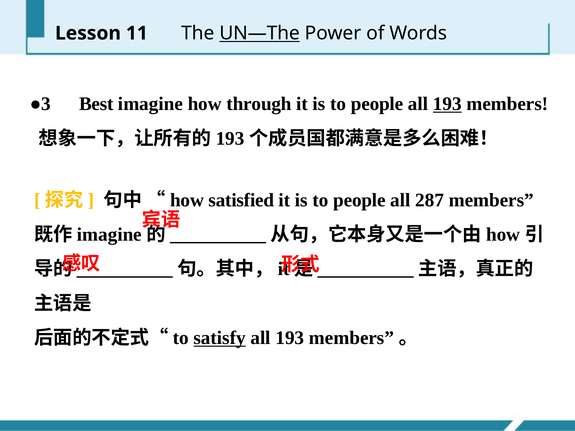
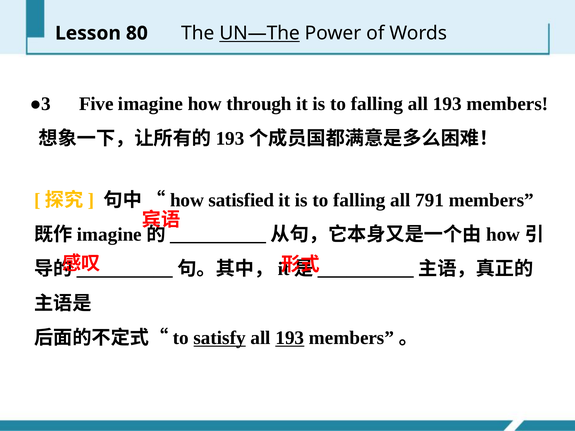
11: 11 -> 80
Best: Best -> Five
people at (377, 104): people -> falling
193 at (447, 104) underline: present -> none
people at (359, 200): people -> falling
287: 287 -> 791
193 at (290, 338) underline: none -> present
